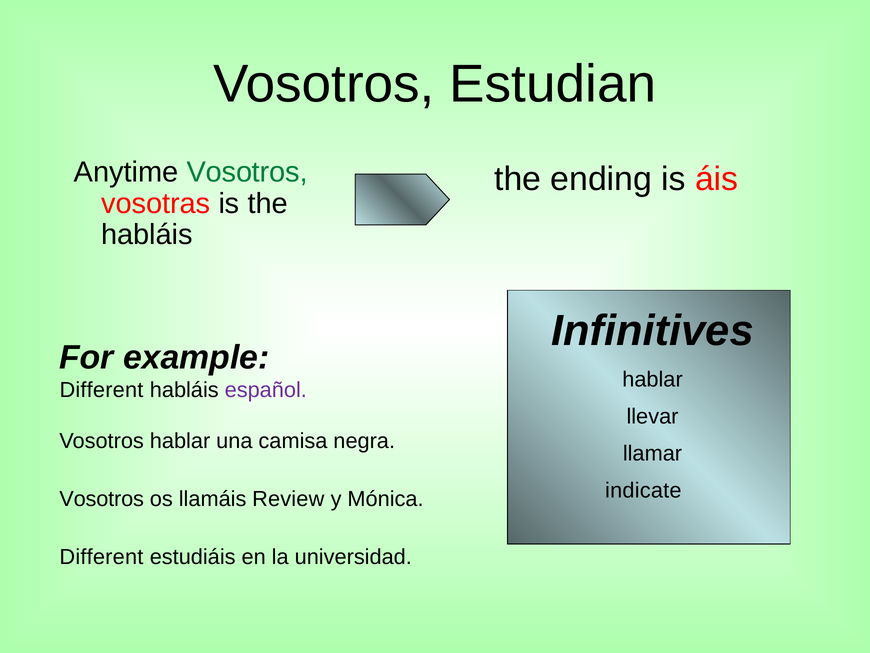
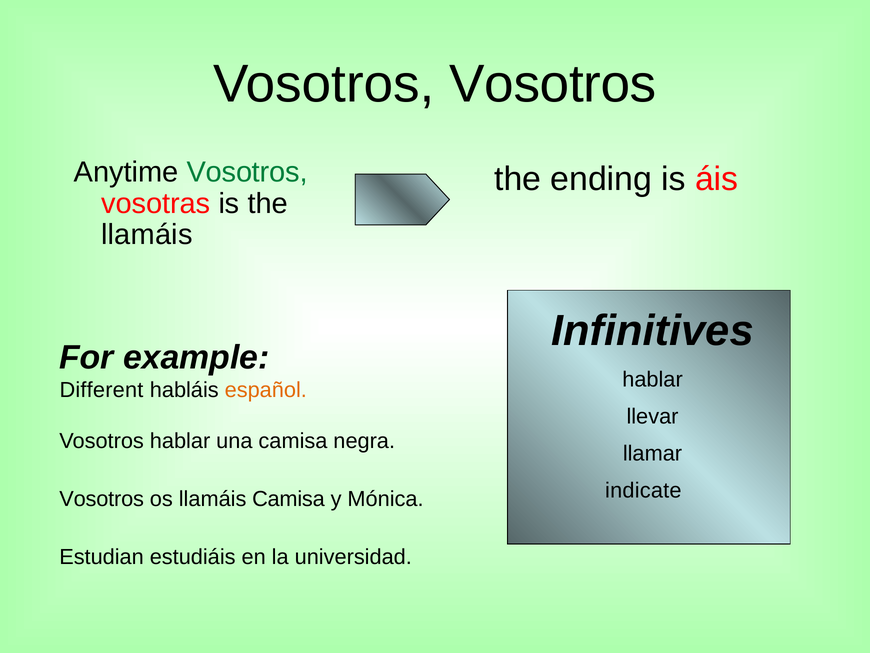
Vosotros Estudian: Estudian -> Vosotros
habláis at (147, 235): habláis -> llamáis
español colour: purple -> orange
llamáis Review: Review -> Camisa
Different at (101, 557): Different -> Estudian
